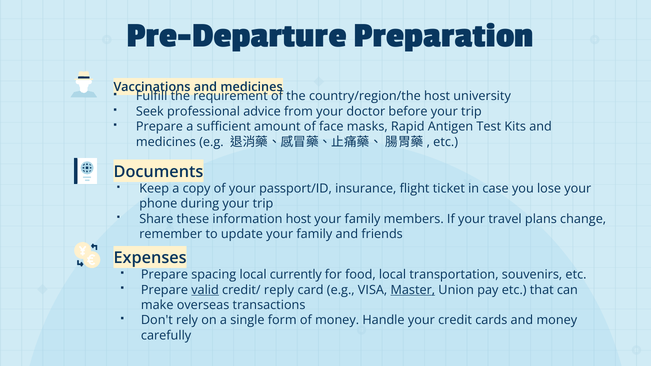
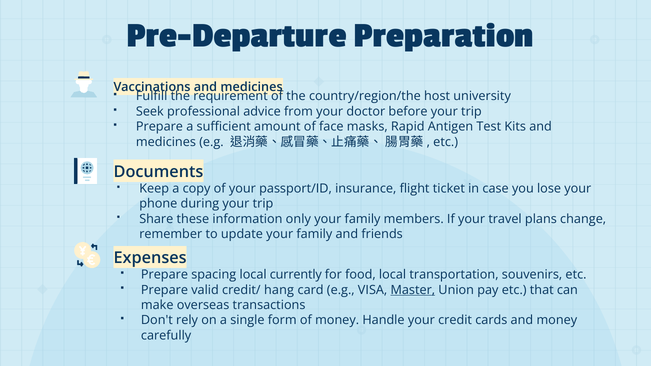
information host: host -> only
valid underline: present -> none
reply: reply -> hang
